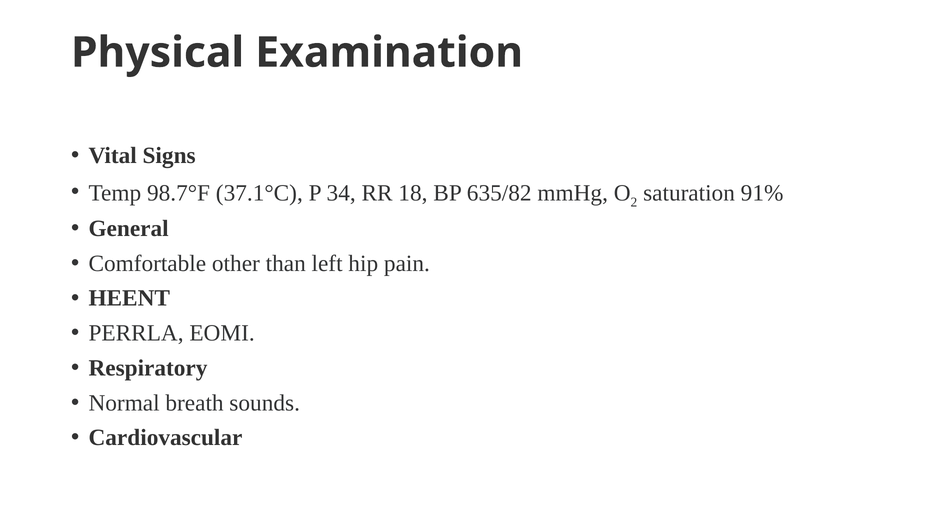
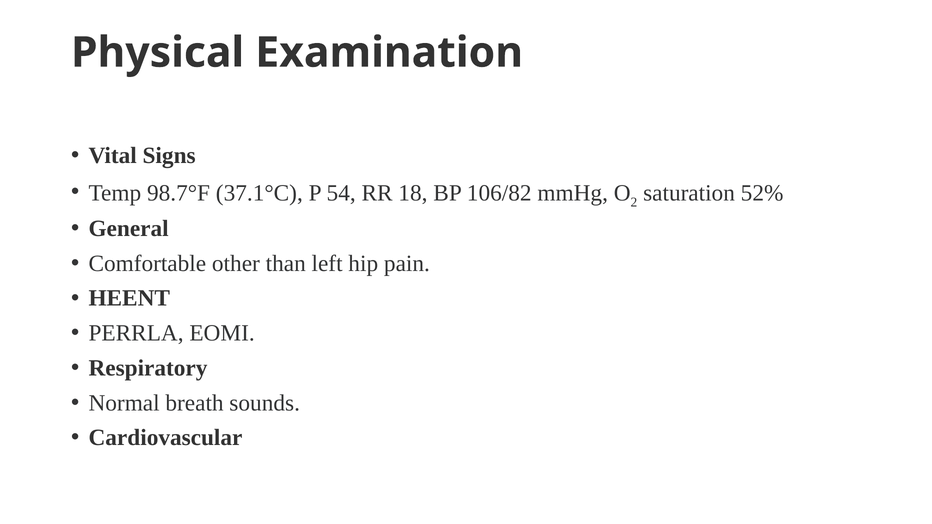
34: 34 -> 54
635/82: 635/82 -> 106/82
91%: 91% -> 52%
